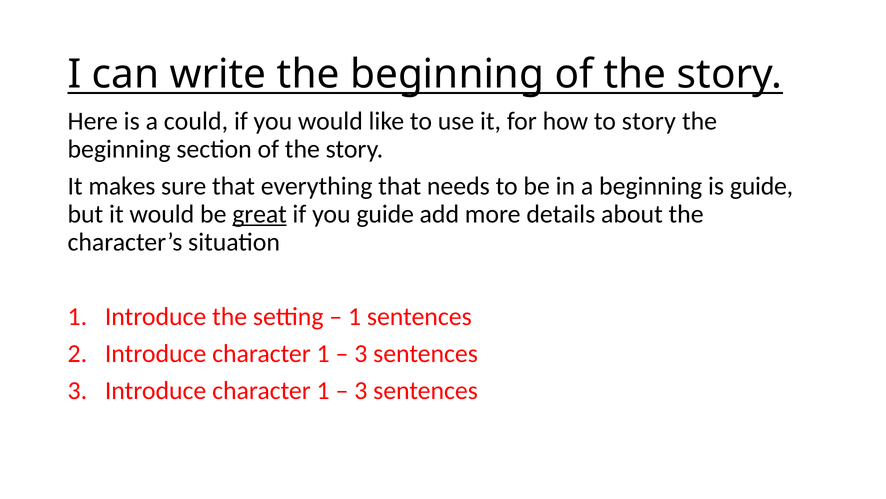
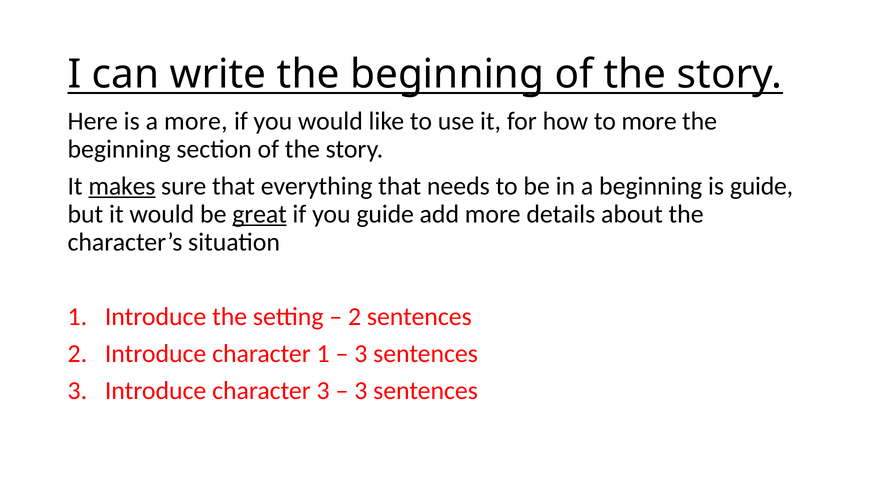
a could: could -> more
to story: story -> more
makes underline: none -> present
1 at (355, 316): 1 -> 2
3 Introduce character 1: 1 -> 3
